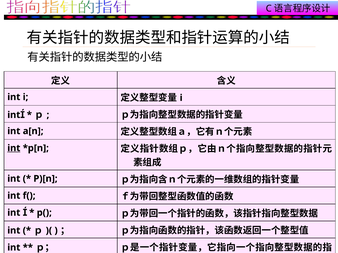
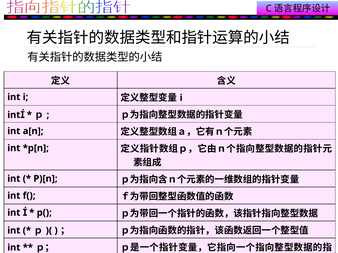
int at (14, 148) underline: present -> none
